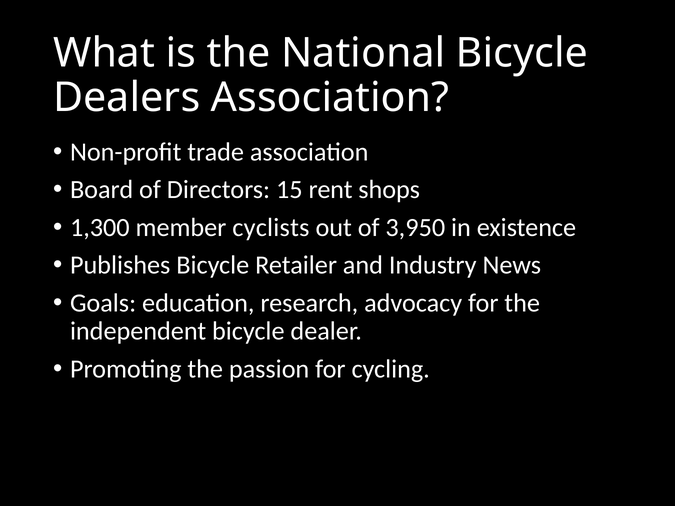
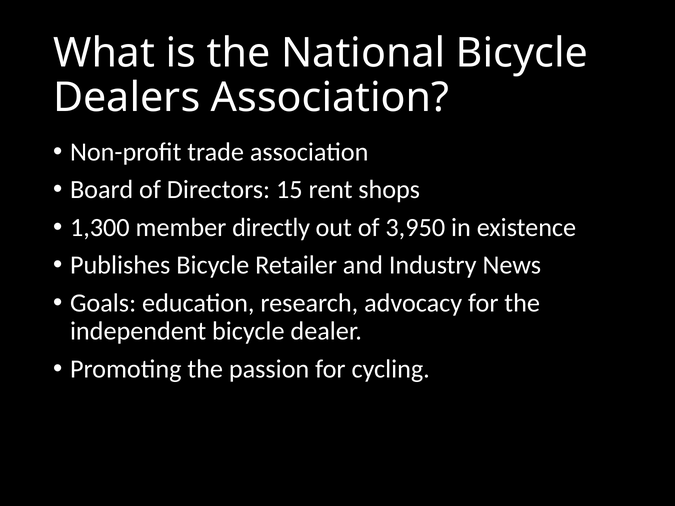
cyclists: cyclists -> directly
